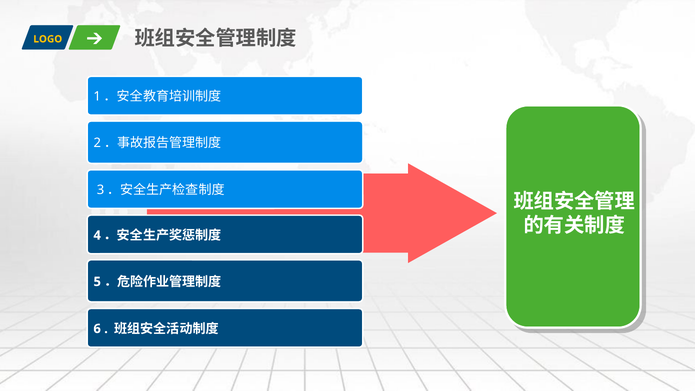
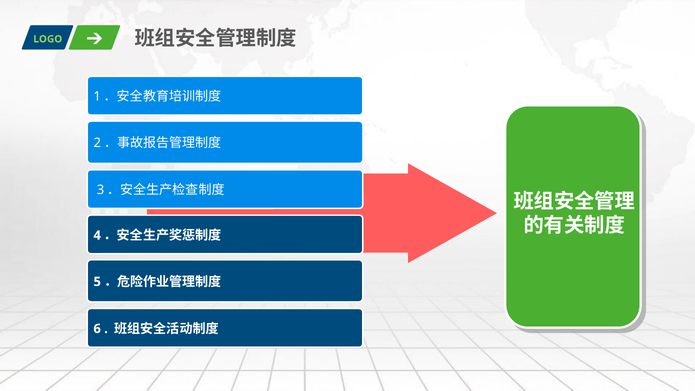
LOGO colour: yellow -> light green
